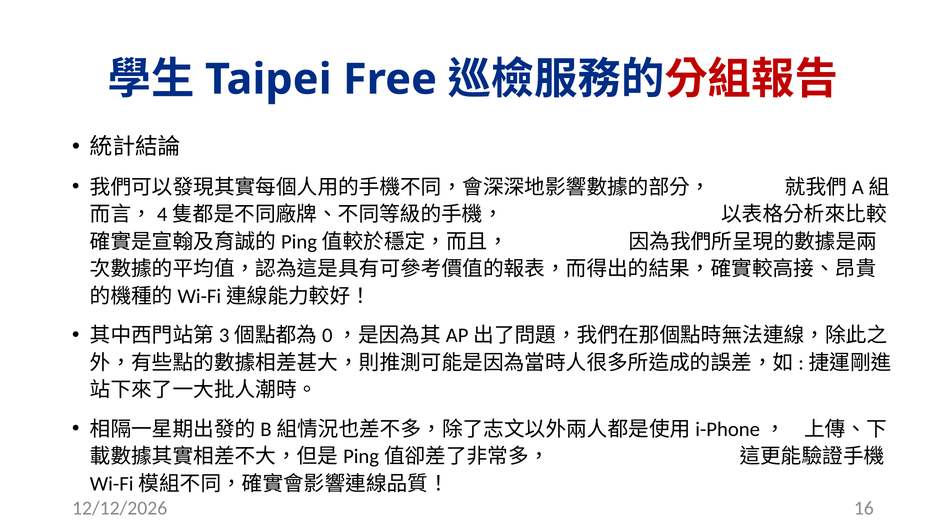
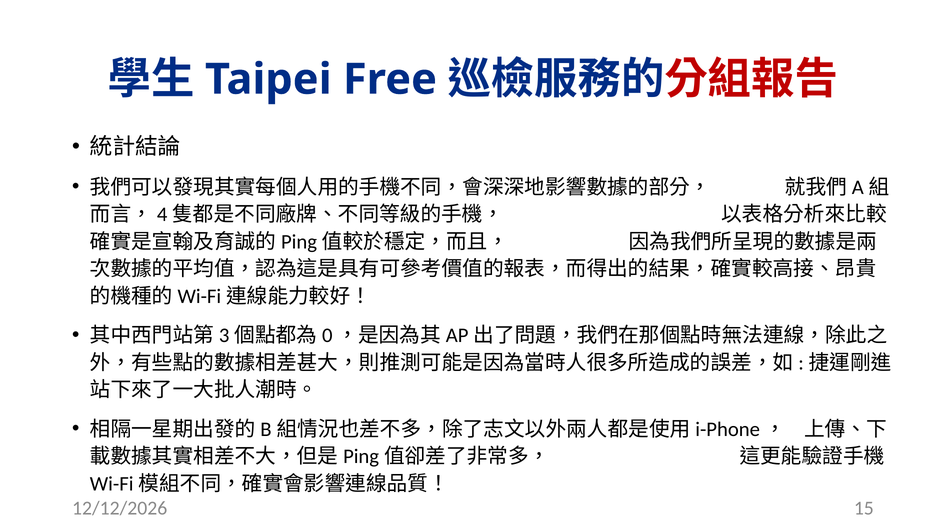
16: 16 -> 15
